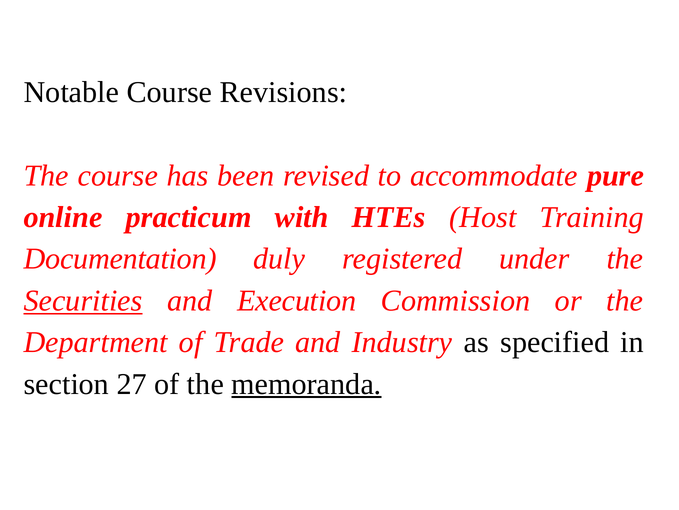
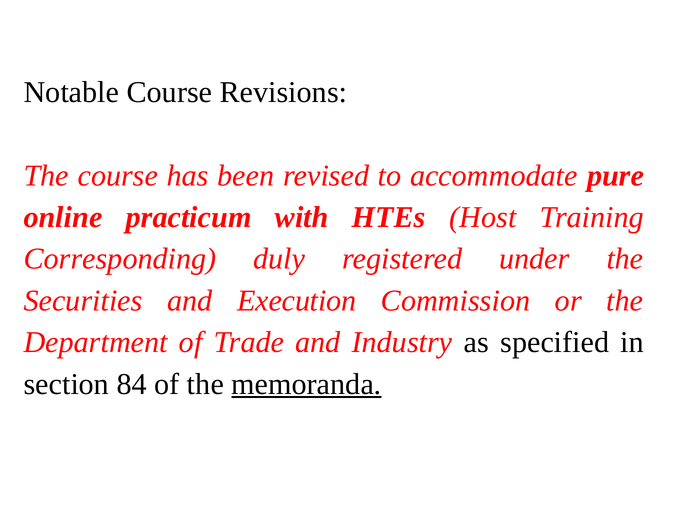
Documentation: Documentation -> Corresponding
Securities underline: present -> none
27: 27 -> 84
